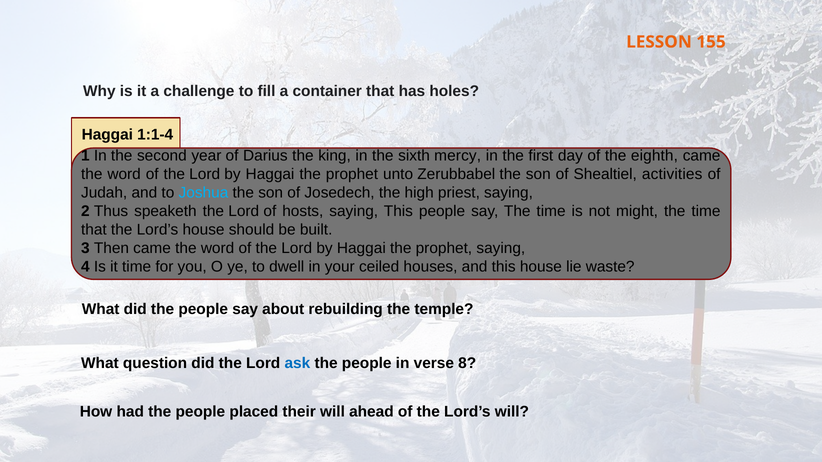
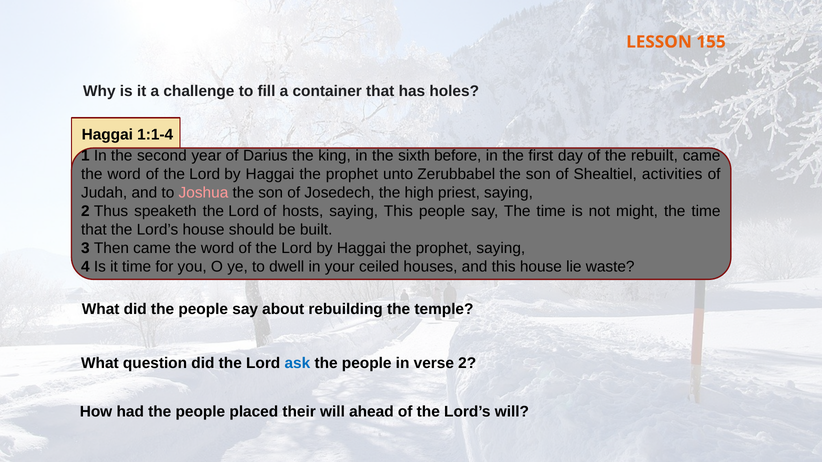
mercy: mercy -> before
eighth: eighth -> rebuilt
Joshua colour: light blue -> pink
verse 8: 8 -> 2
